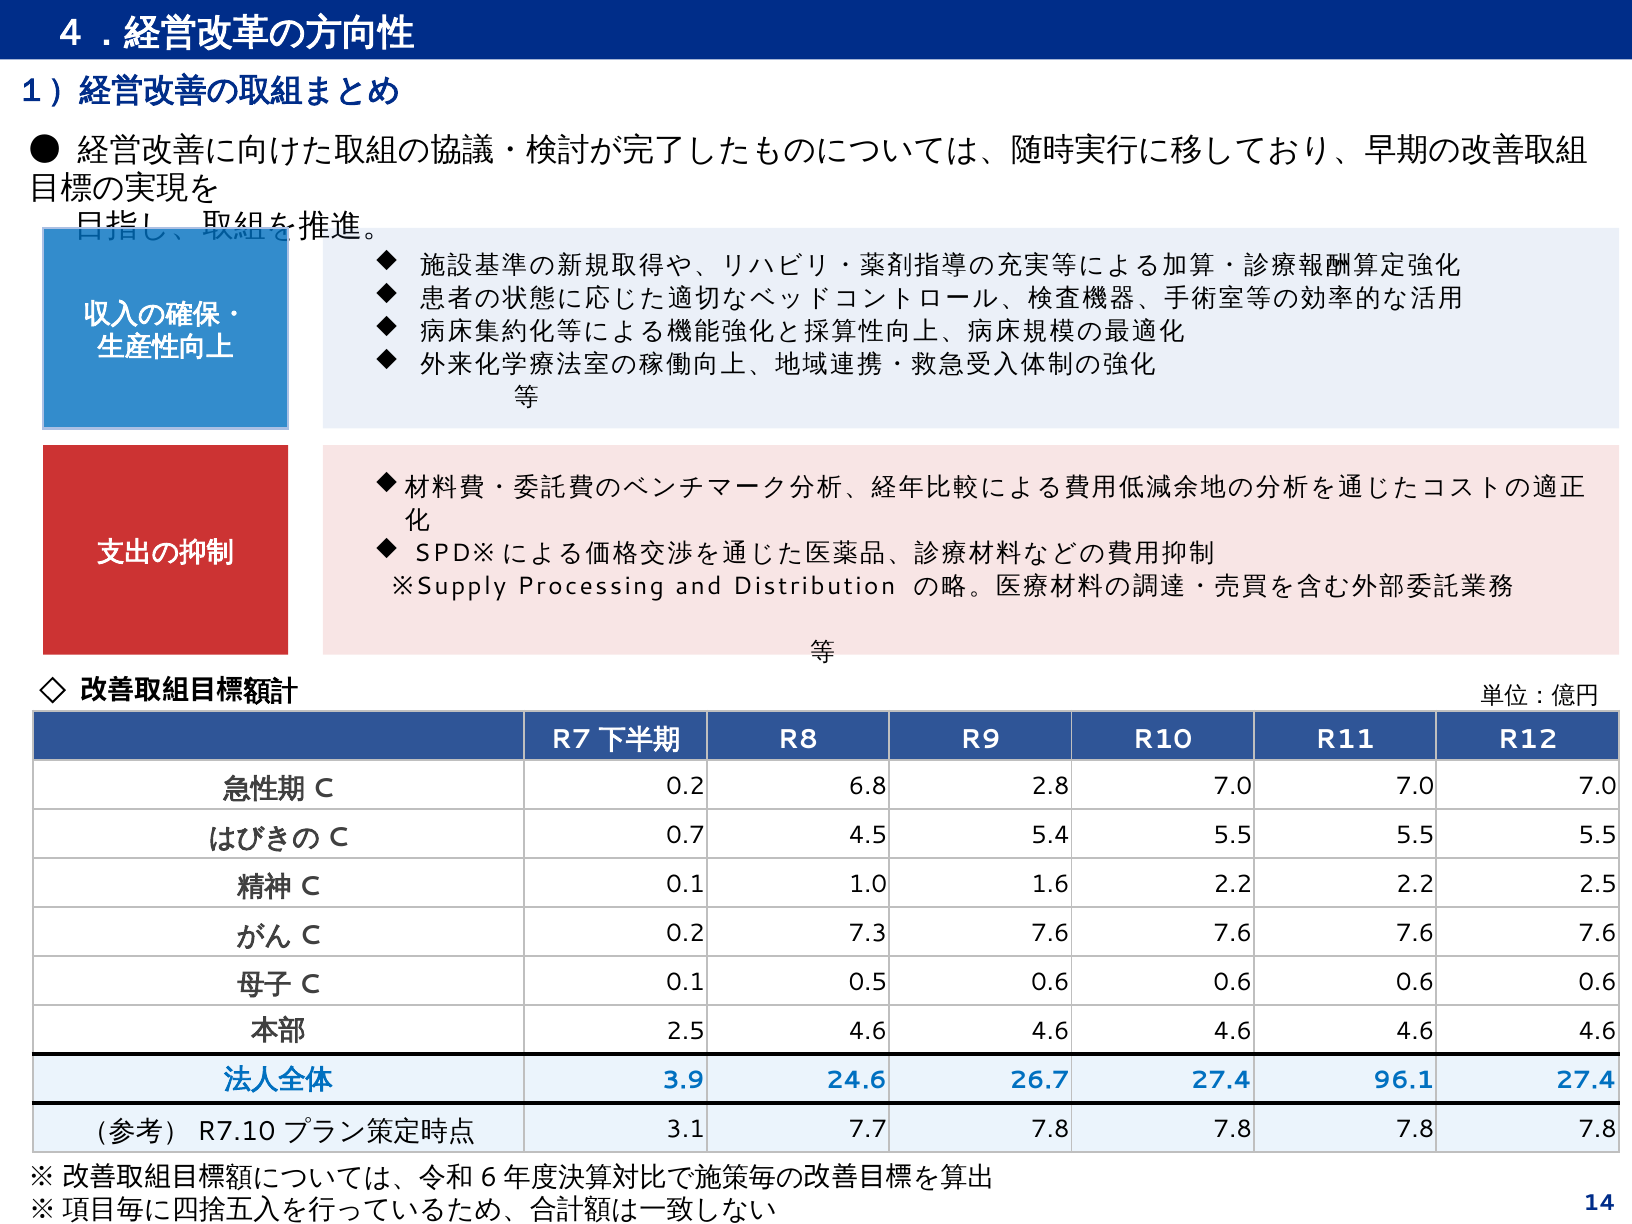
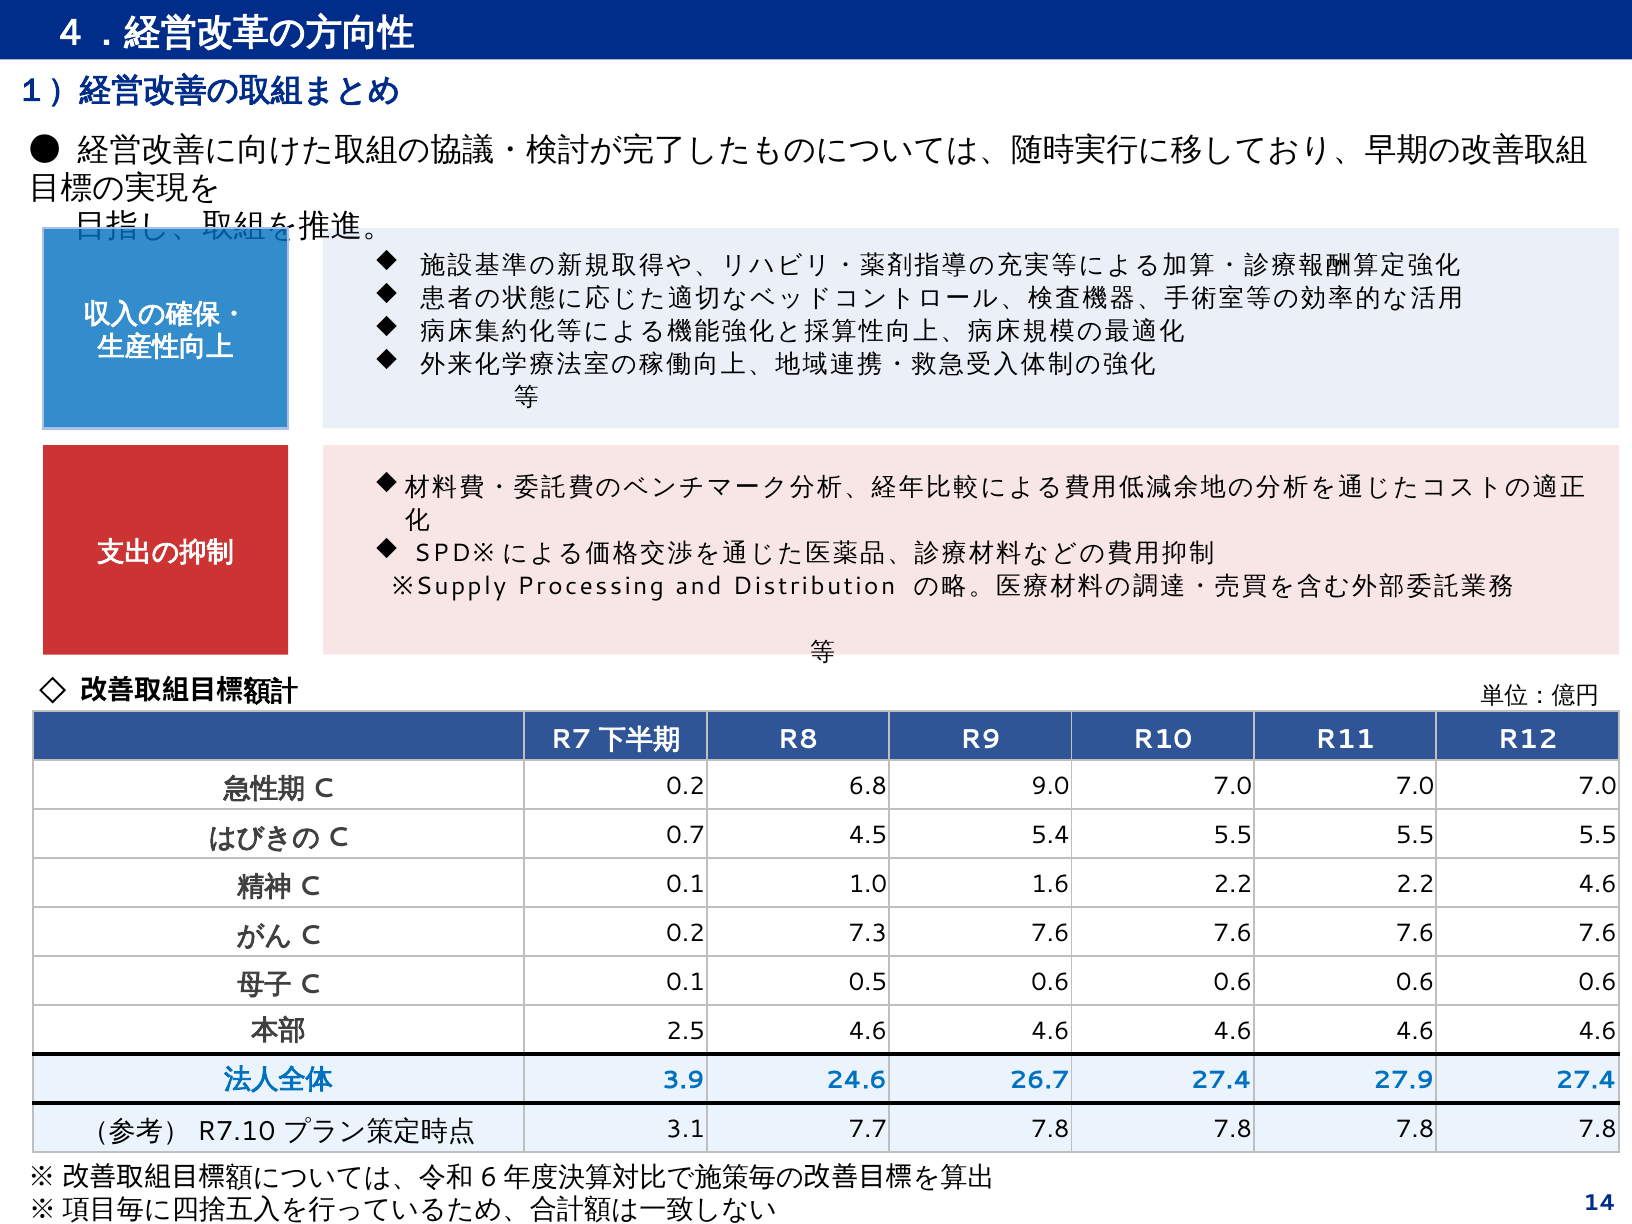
2.8: 2.8 -> 9.0
2.2 2.5: 2.5 -> 4.6
96.1: 96.1 -> 27.9
